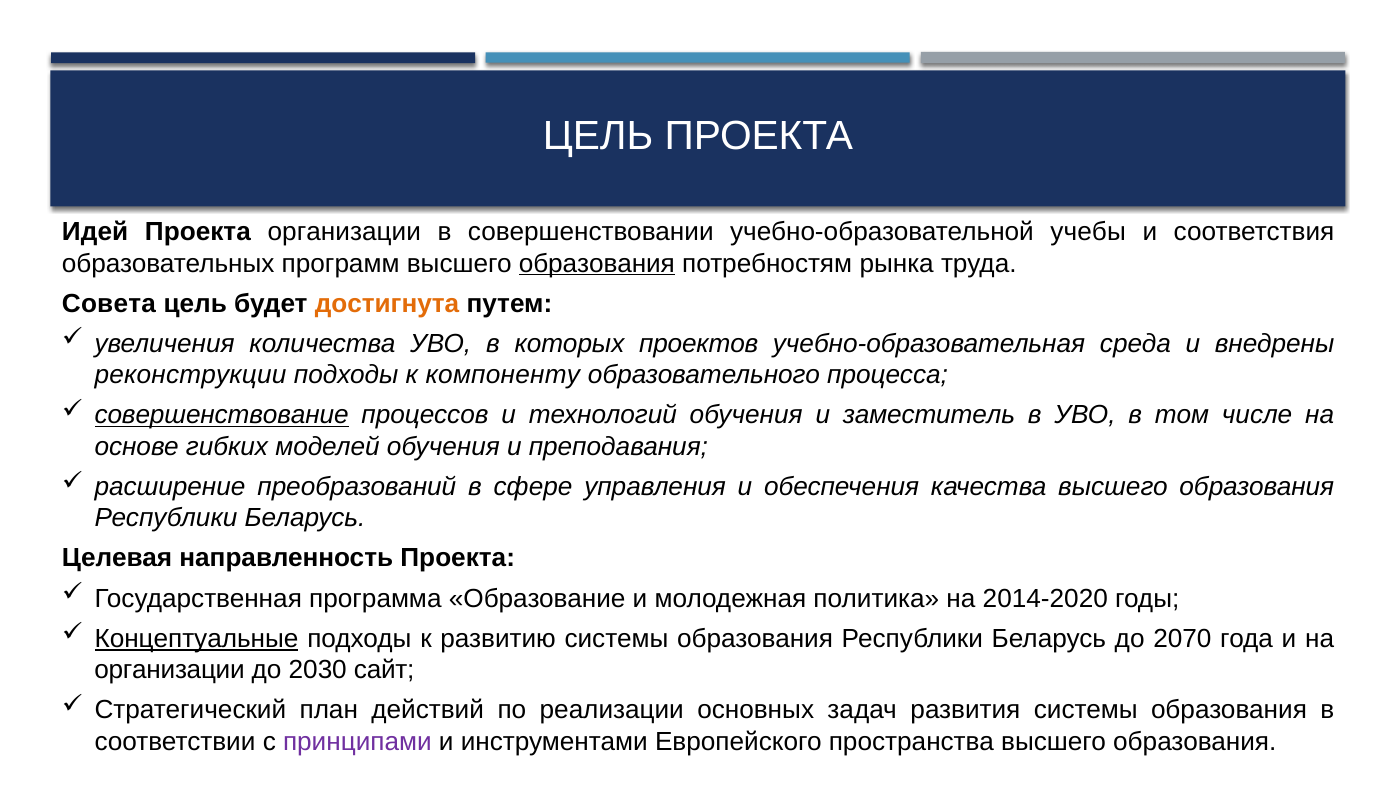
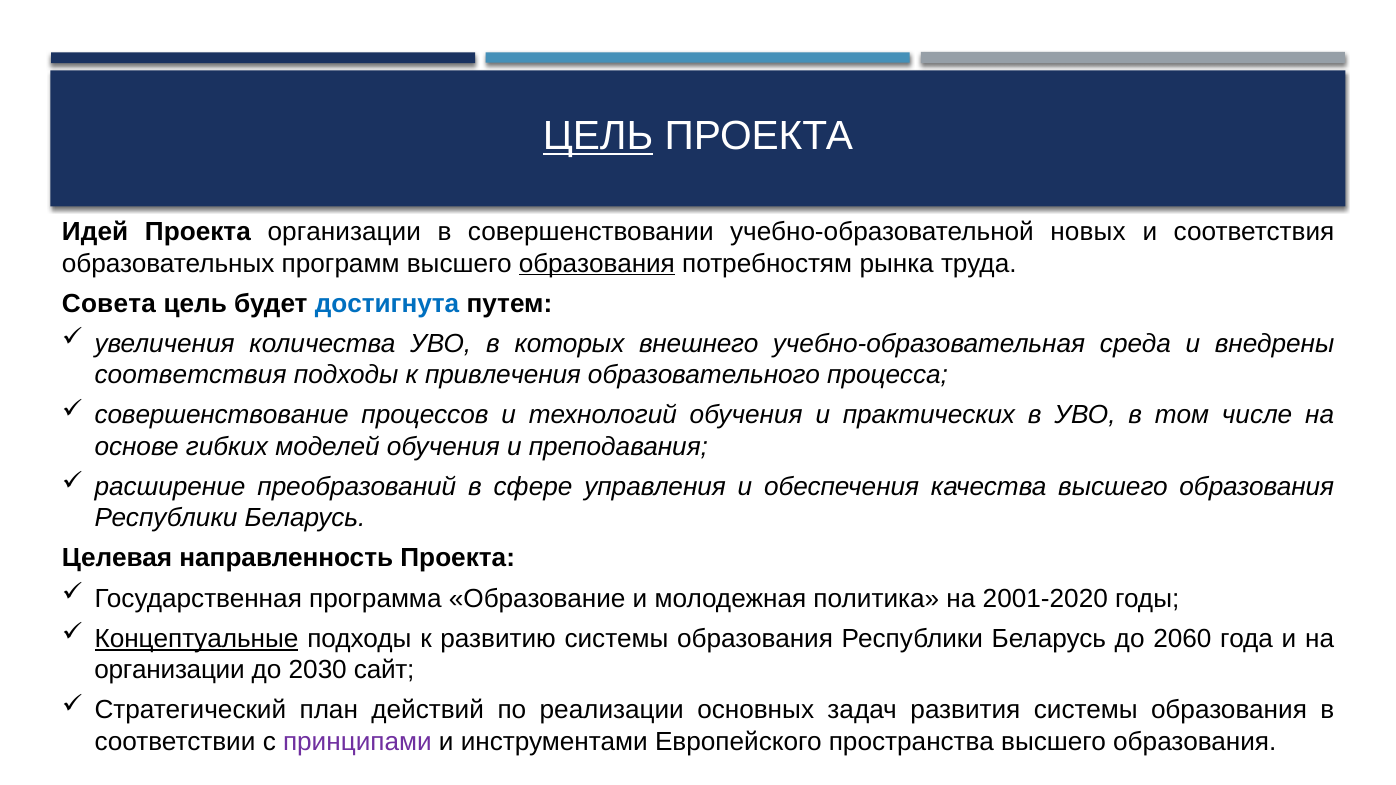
ЦЕЛЬ at (598, 136) underline: none -> present
учебы: учебы -> новых
достигнута colour: orange -> blue
проектов: проектов -> внешнего
реконструкции at (191, 375): реконструкции -> соответствия
компоненту: компоненту -> привлечения
совершенствование underline: present -> none
заместитель: заместитель -> практических
2014-2020: 2014-2020 -> 2001-2020
2070: 2070 -> 2060
